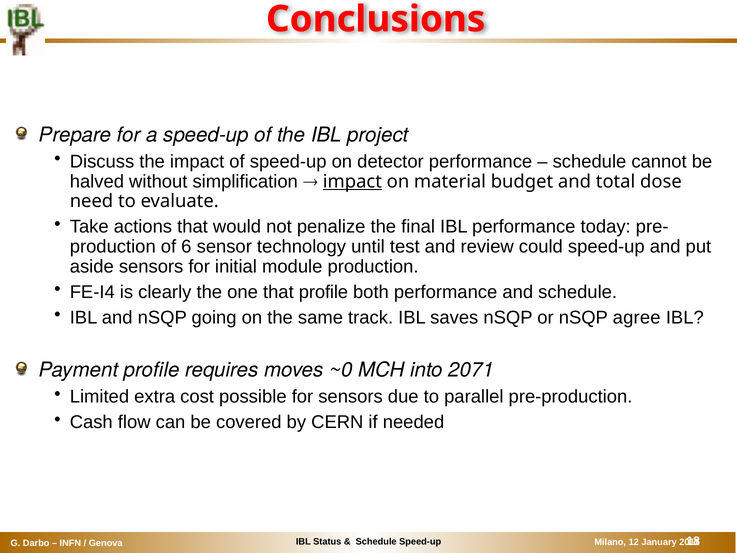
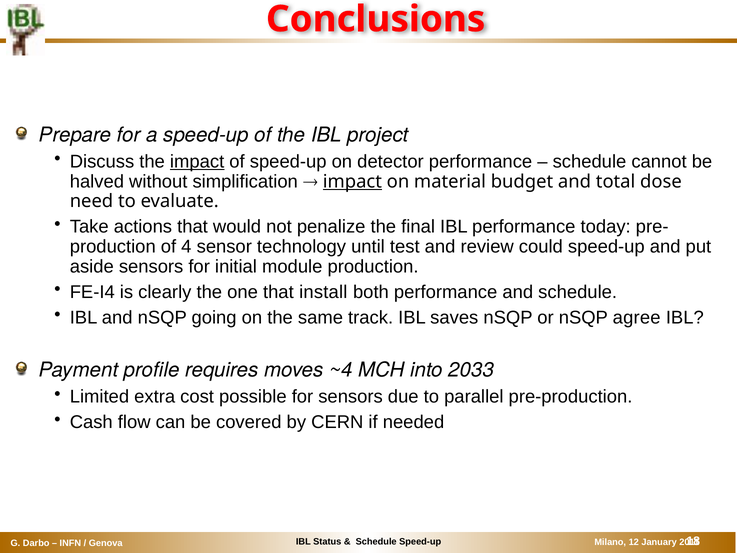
impact at (197, 161) underline: none -> present
6: 6 -> 4
that profile: profile -> install
~0: ~0 -> ~4
2071: 2071 -> 2033
